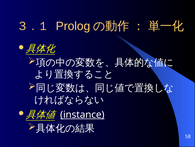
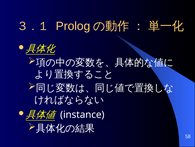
instance underline: present -> none
